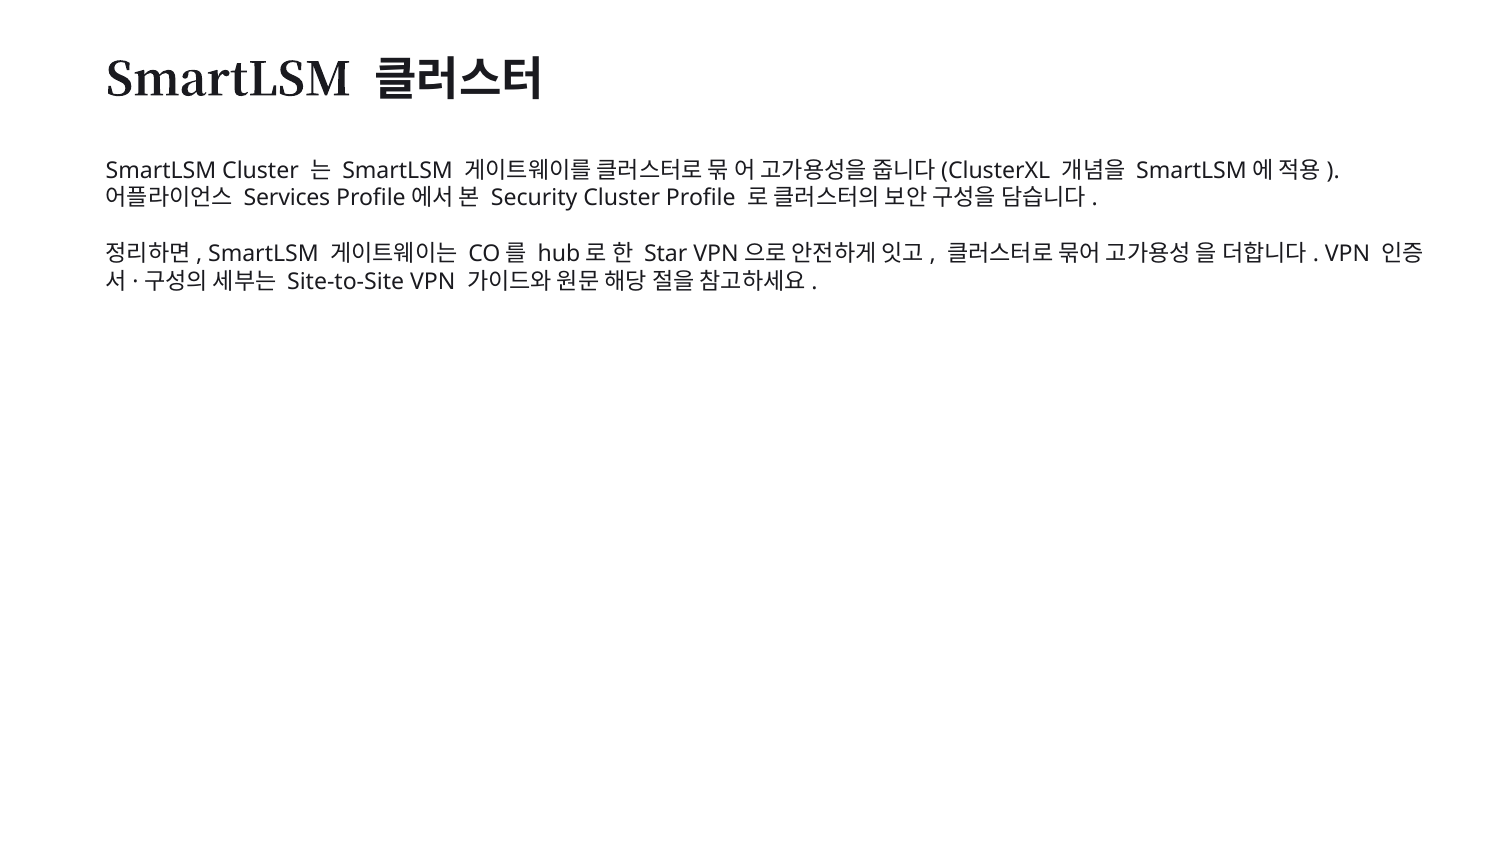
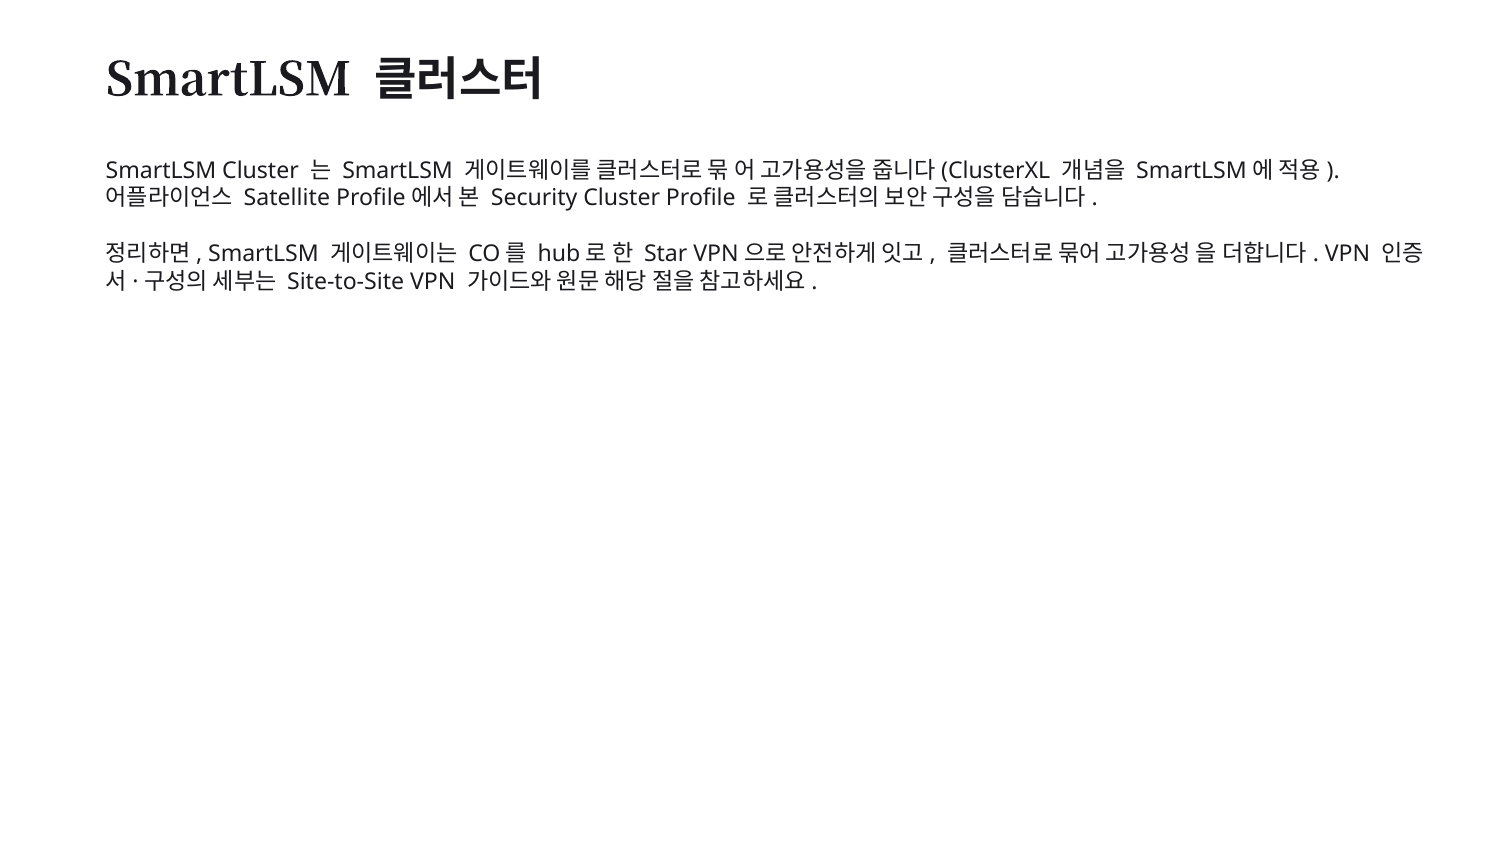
Services: Services -> Satellite
